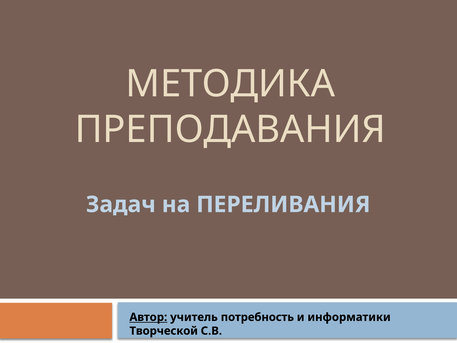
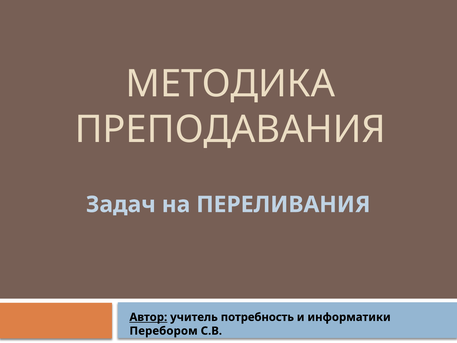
Творческой: Творческой -> Перебором
